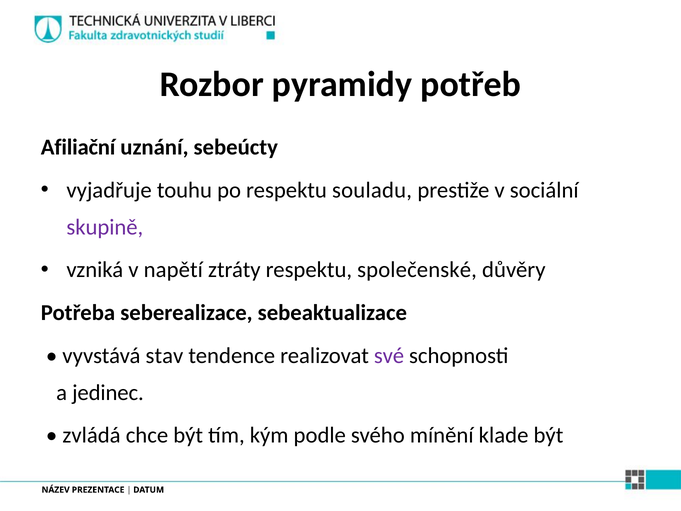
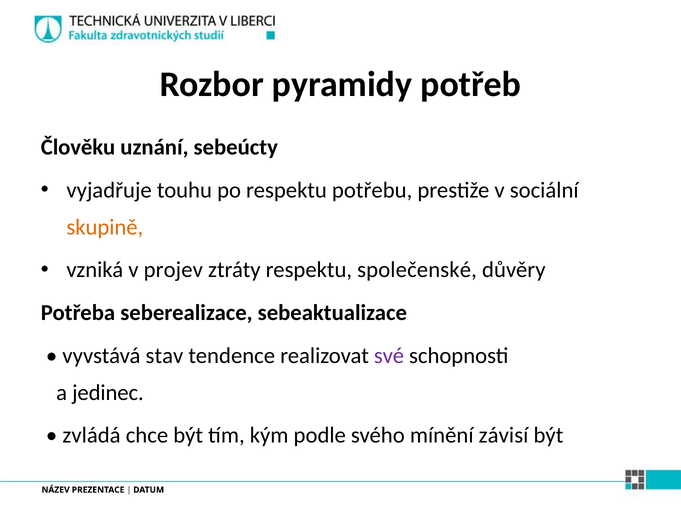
Afiliační: Afiliační -> Člověku
souladu: souladu -> potřebu
skupině colour: purple -> orange
napětí: napětí -> projev
klade: klade -> závisí
